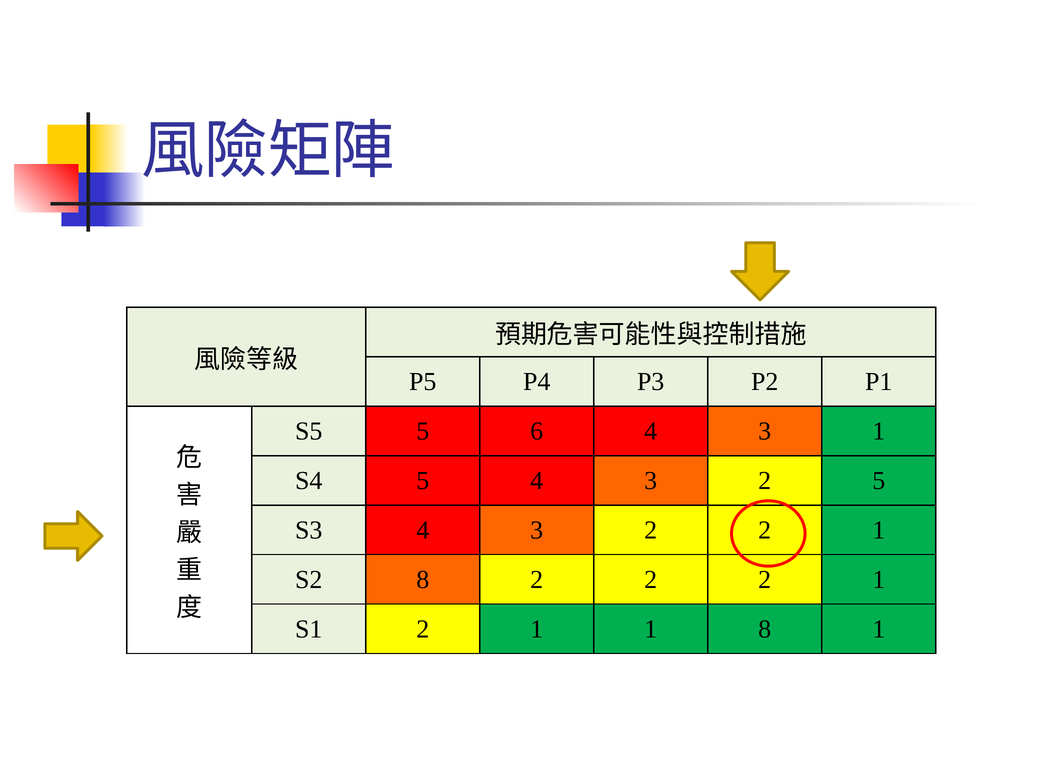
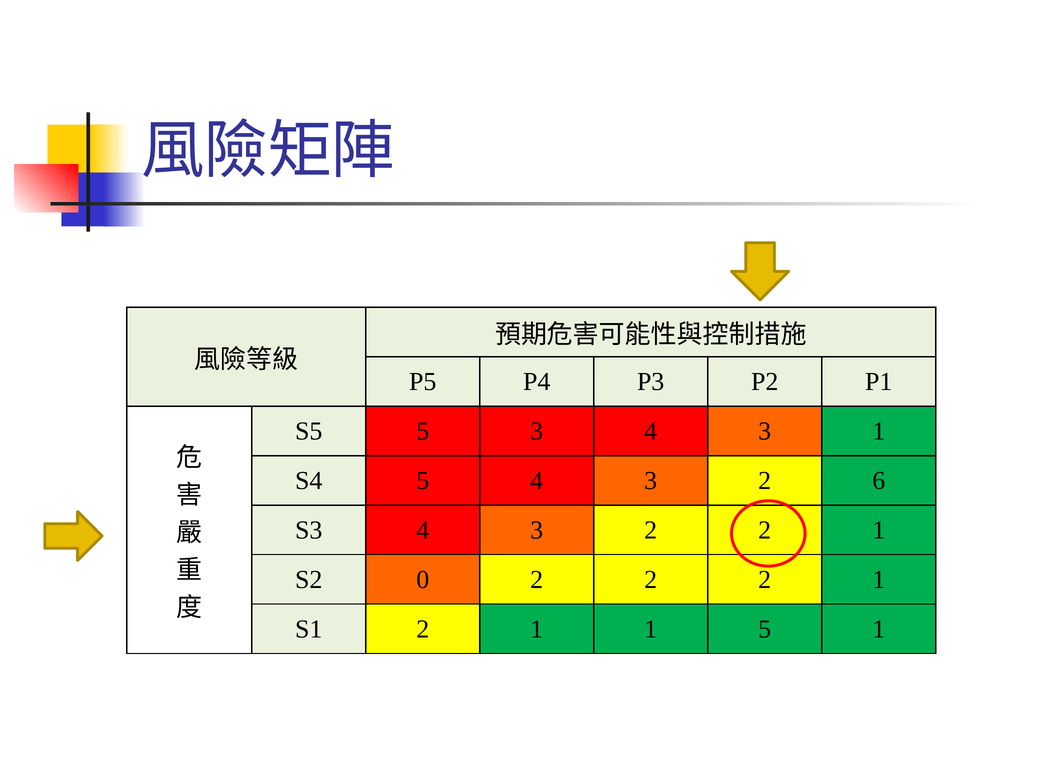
5 6: 6 -> 3
2 5: 5 -> 6
S2 8: 8 -> 0
1 8: 8 -> 5
